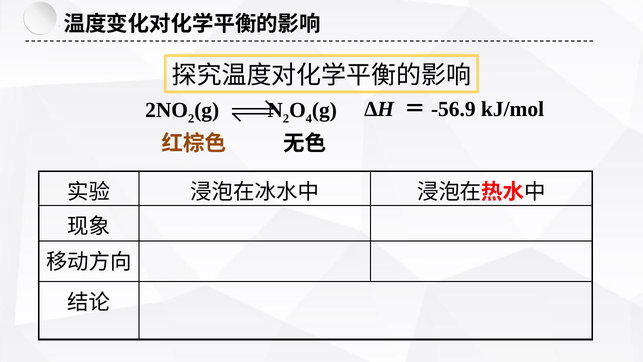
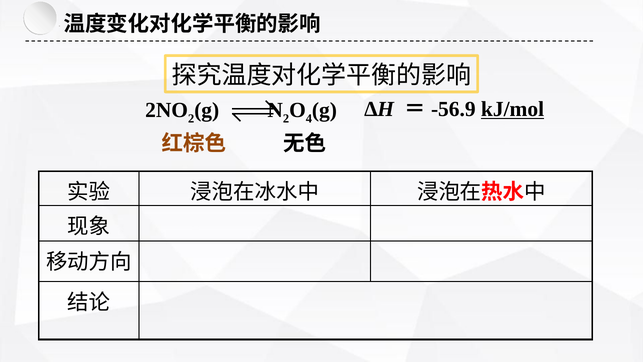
kJ/mol underline: none -> present
